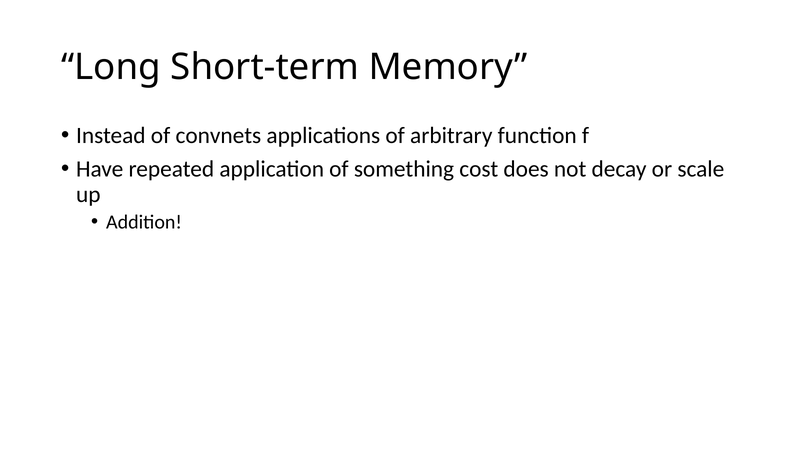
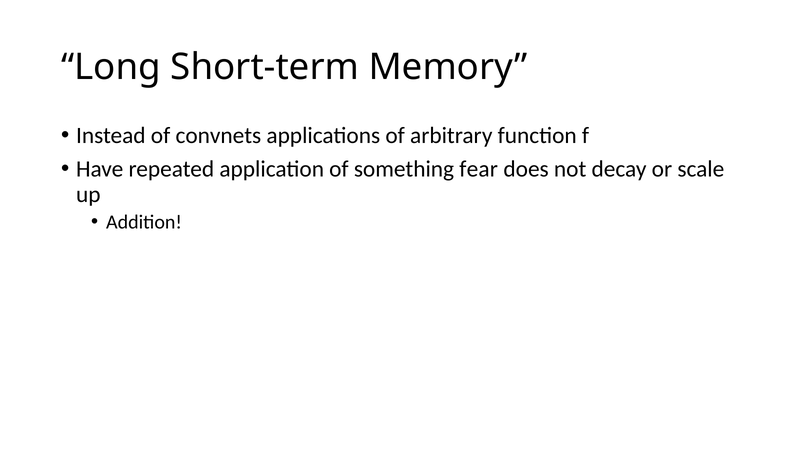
cost: cost -> fear
